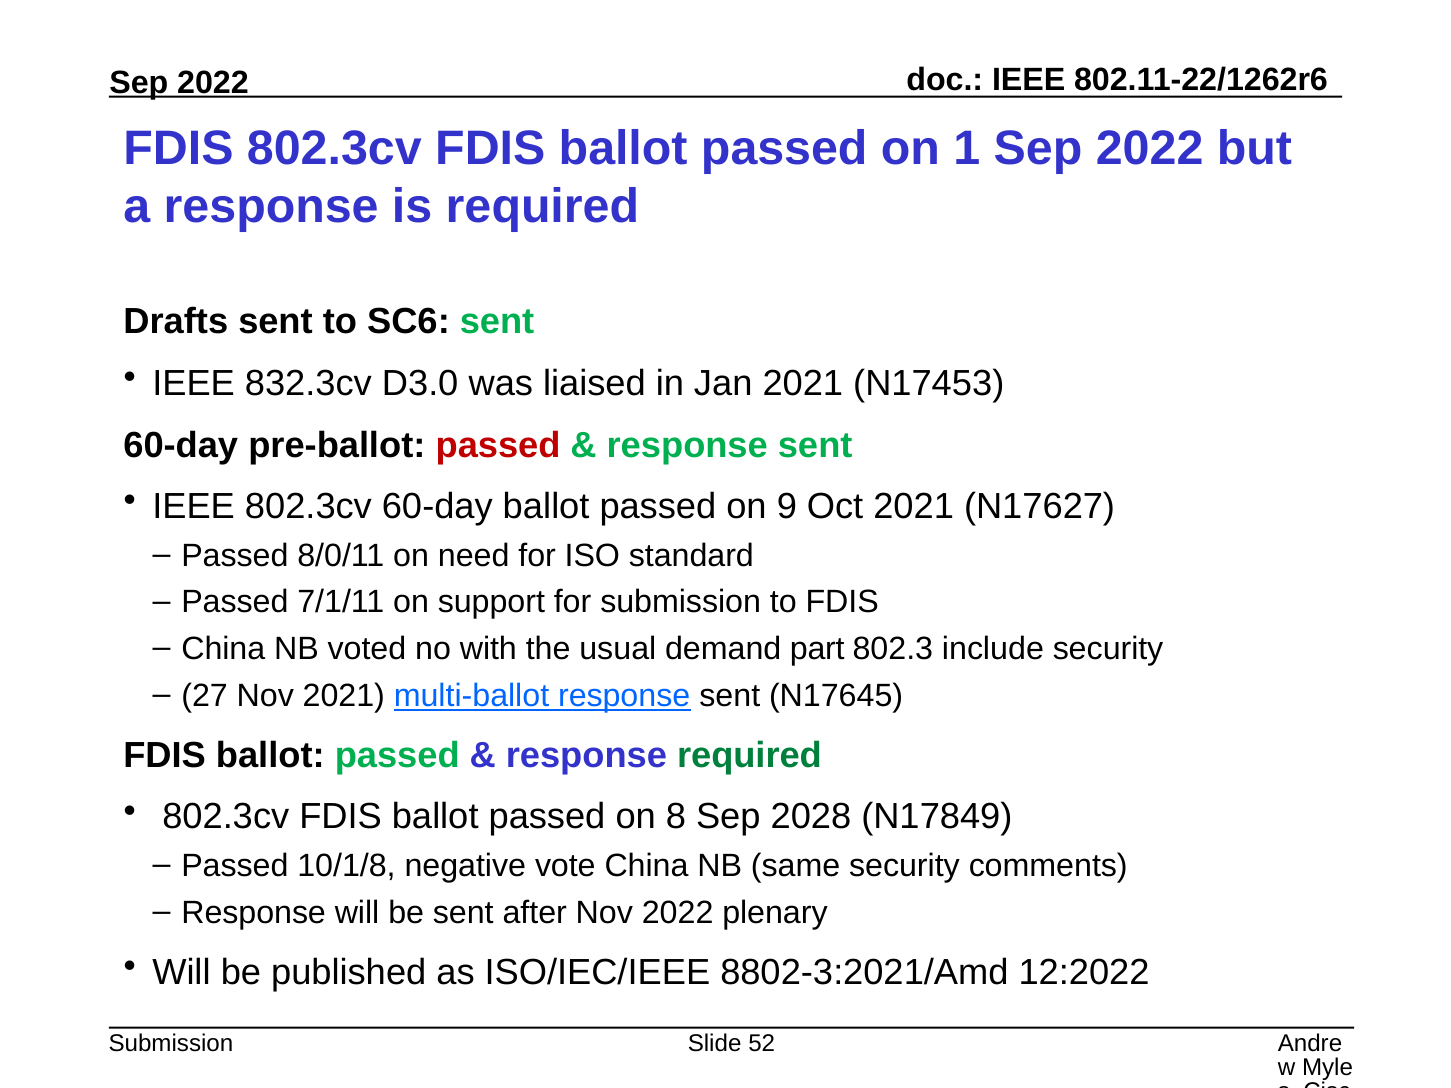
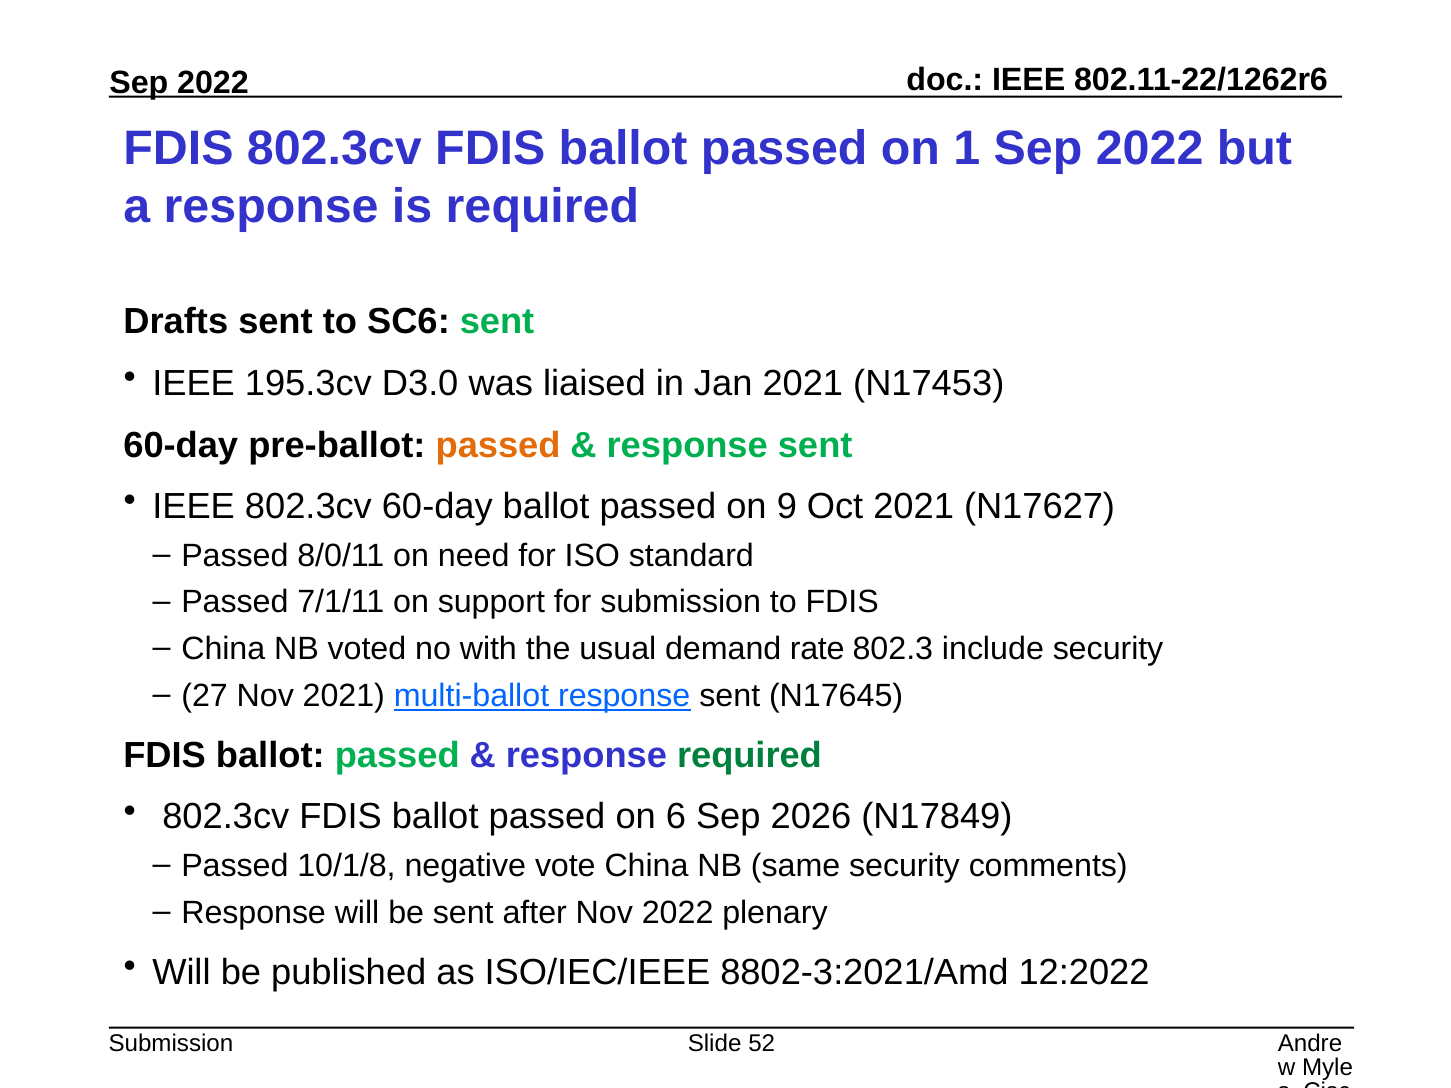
832.3cv: 832.3cv -> 195.3cv
passed at (498, 445) colour: red -> orange
part: part -> rate
8: 8 -> 6
2028: 2028 -> 2026
